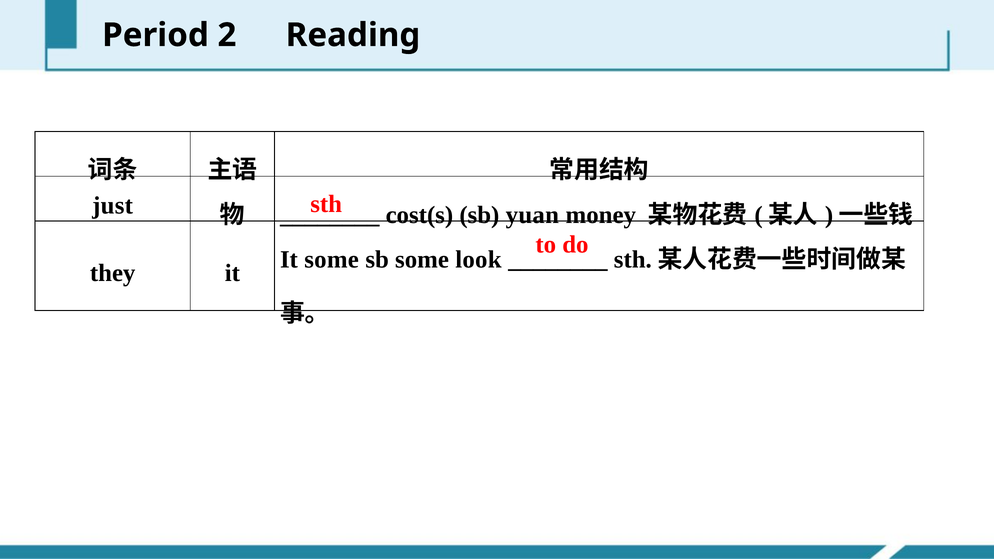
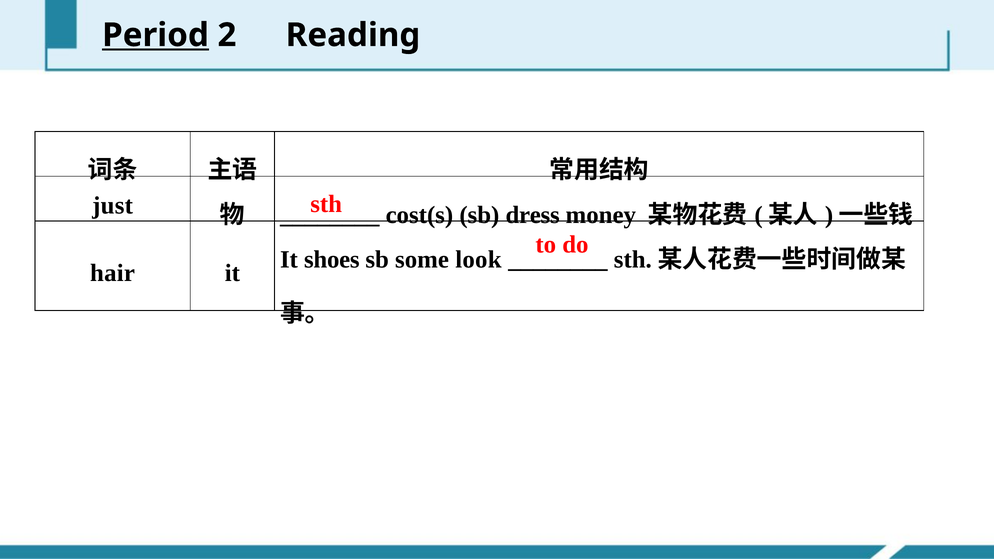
Period underline: none -> present
yuan: yuan -> dress
It some: some -> shoes
they: they -> hair
